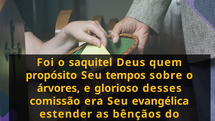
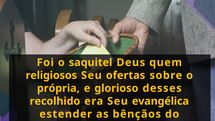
propósito: propósito -> religiosos
tempos: tempos -> ofertas
árvores: árvores -> própria
comissão: comissão -> recolhido
